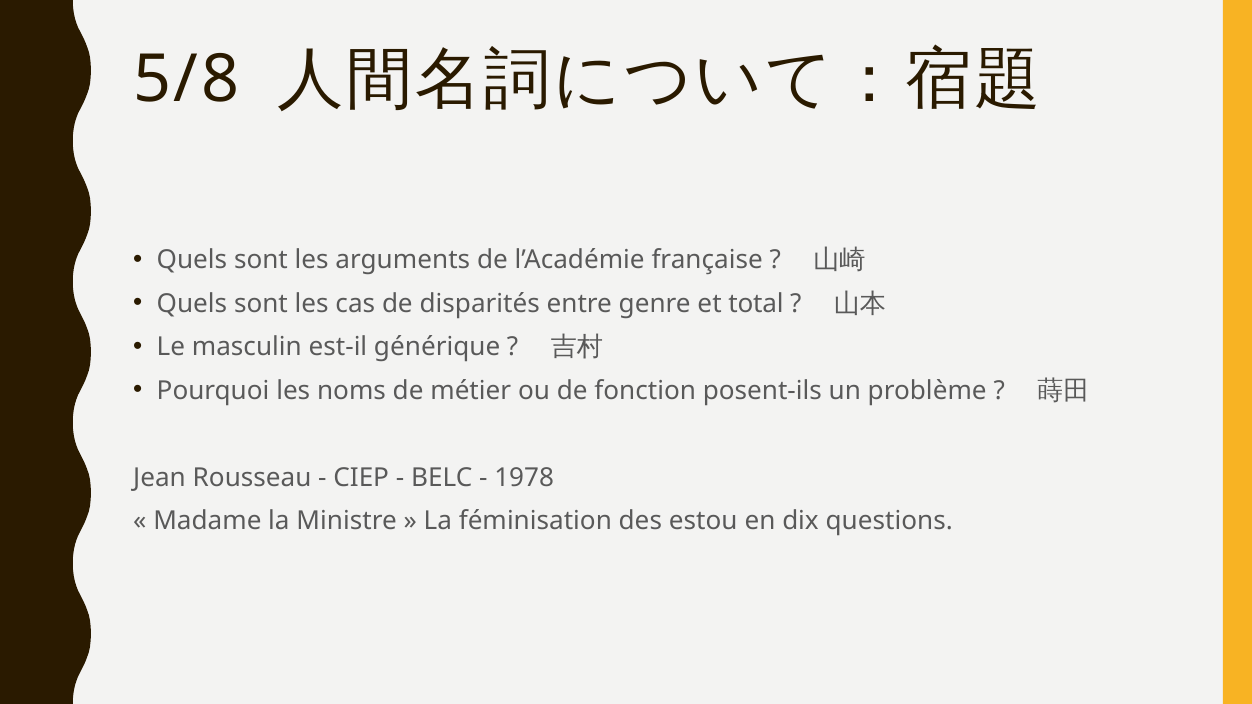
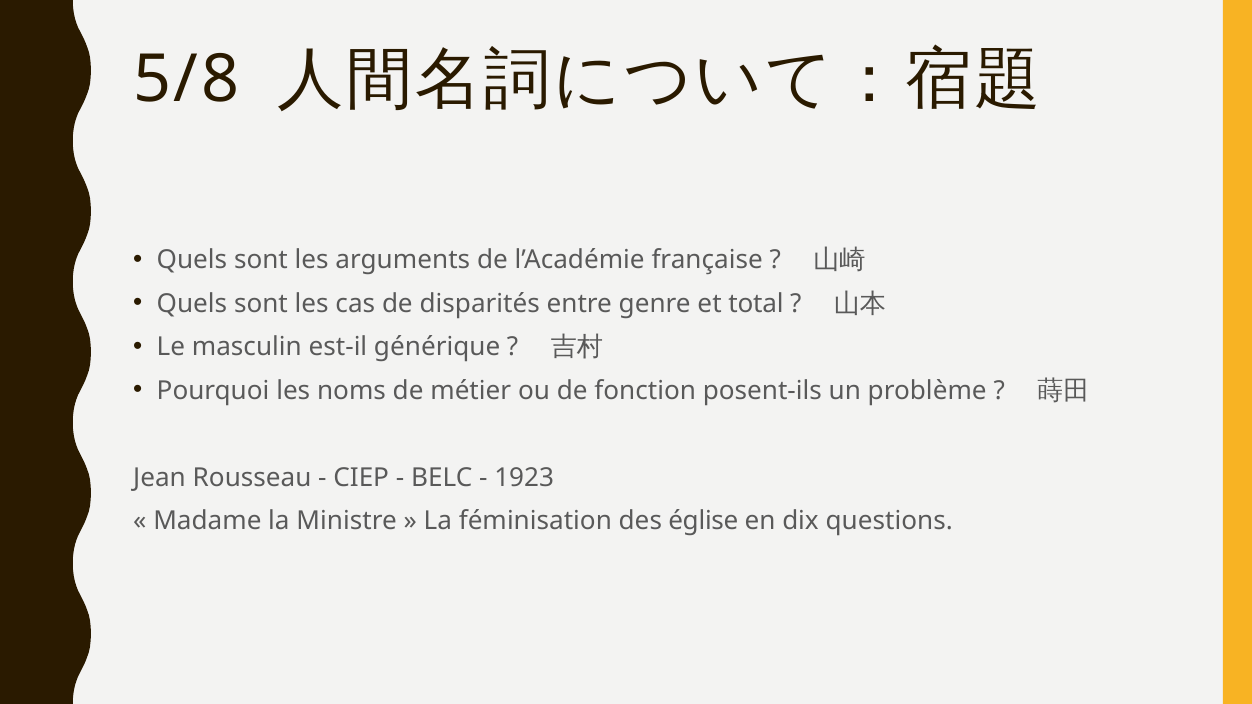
1978: 1978 -> 1923
estou: estou -> église
